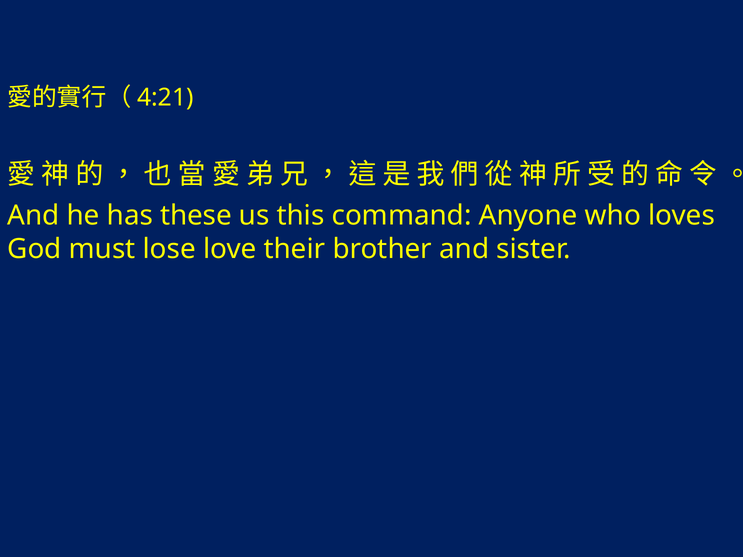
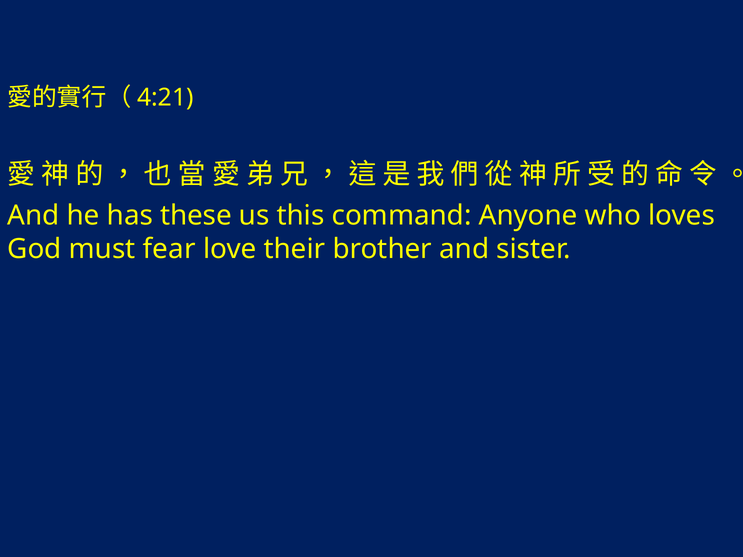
lose: lose -> fear
